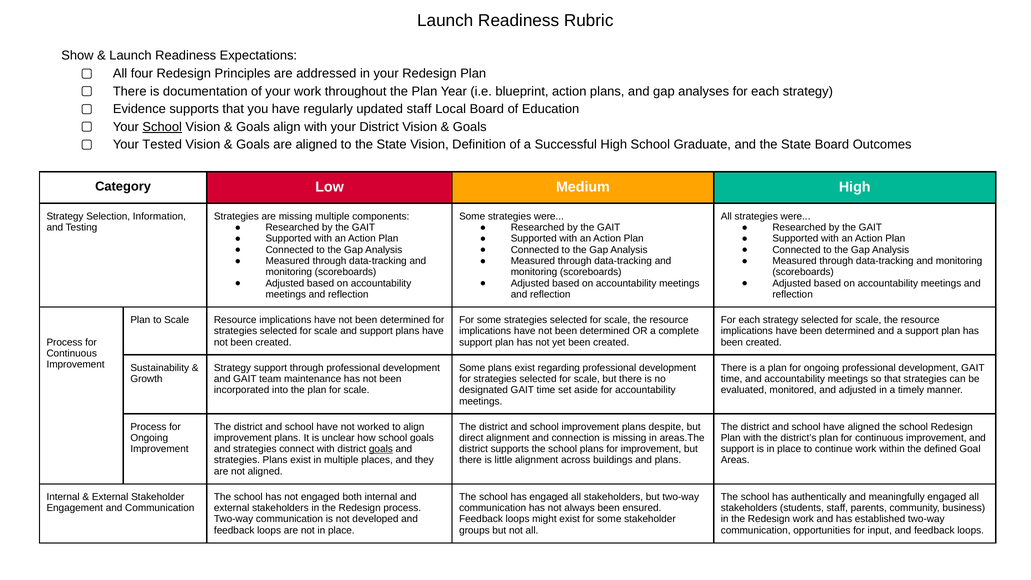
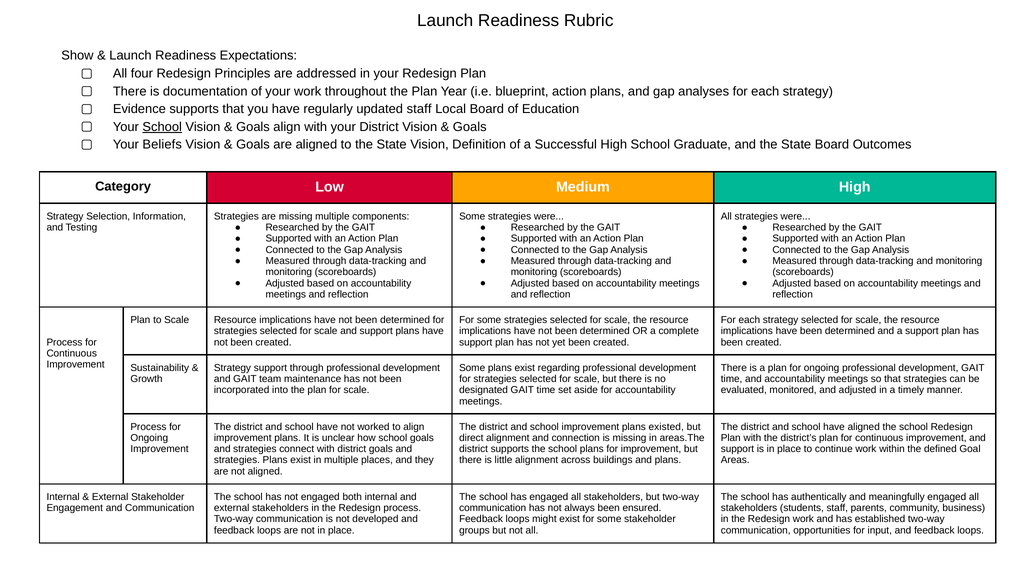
Tested: Tested -> Beliefs
despite: despite -> existed
goals at (381, 449) underline: present -> none
